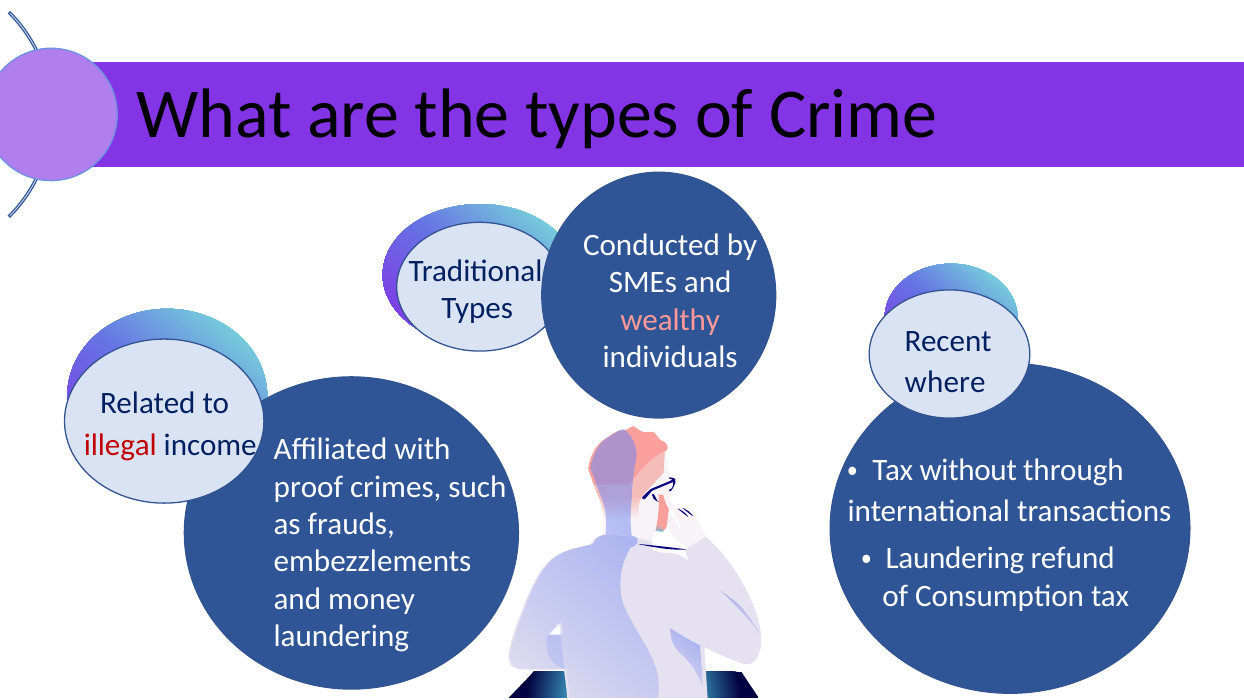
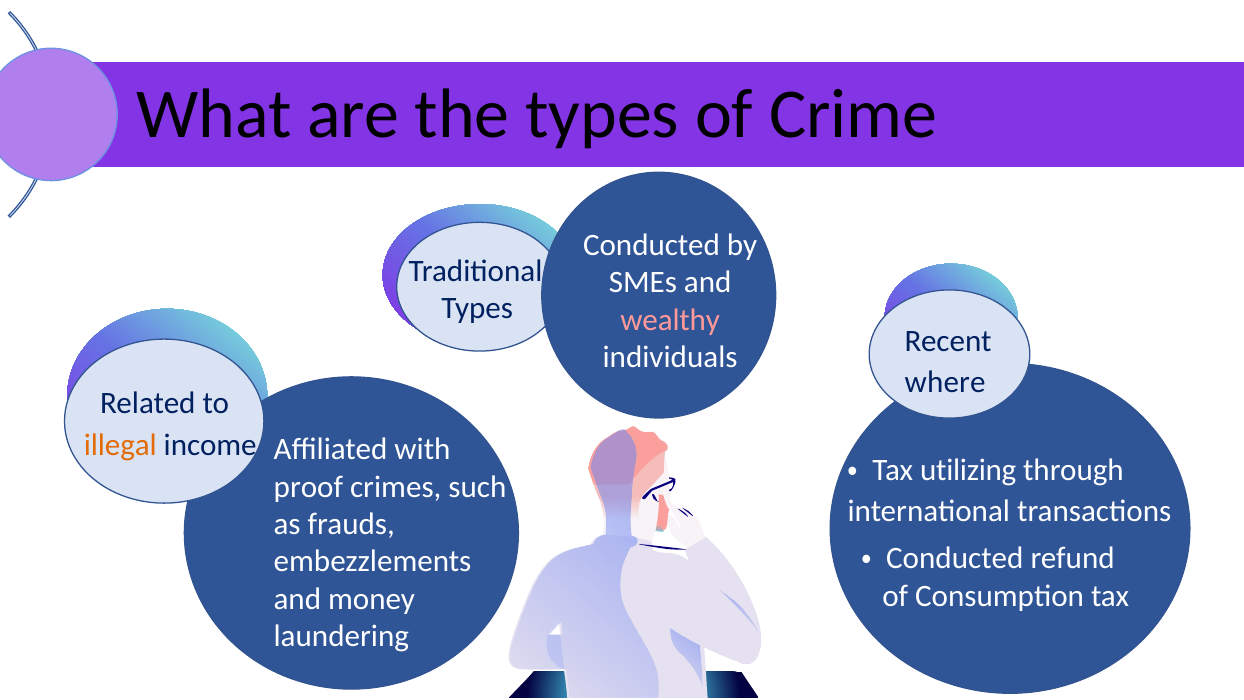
illegal colour: red -> orange
without: without -> utilizing
Laundering at (955, 558): Laundering -> Conducted
